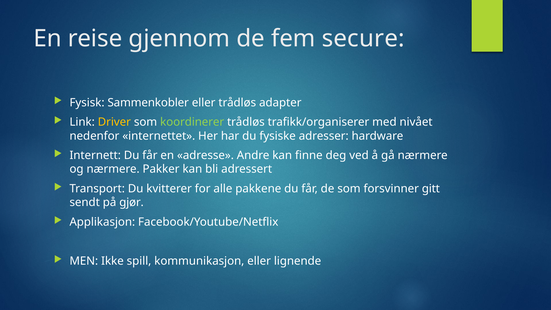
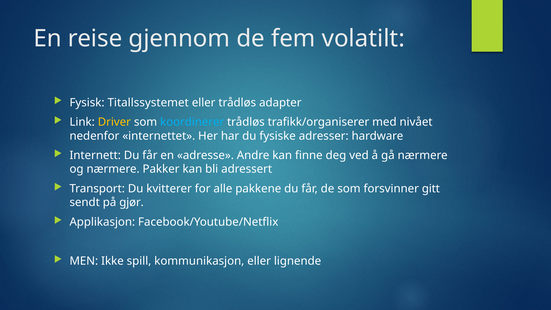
secure: secure -> volatilt
Sammenkobler: Sammenkobler -> Titallssystemet
koordinerer colour: light green -> light blue
